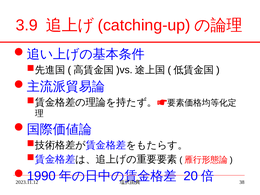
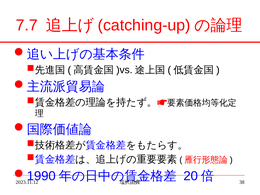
3.9: 3.9 -> 7.7
